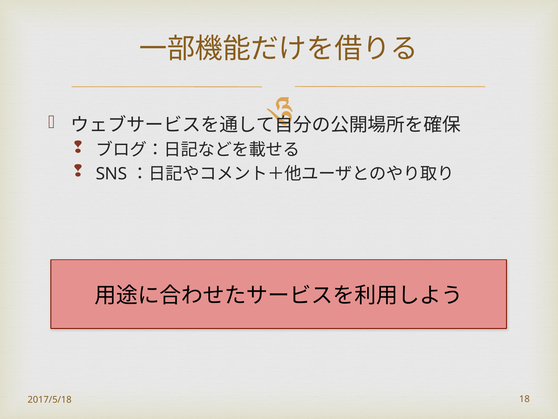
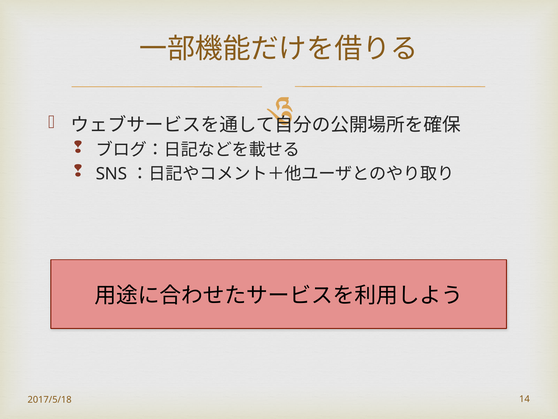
18: 18 -> 14
